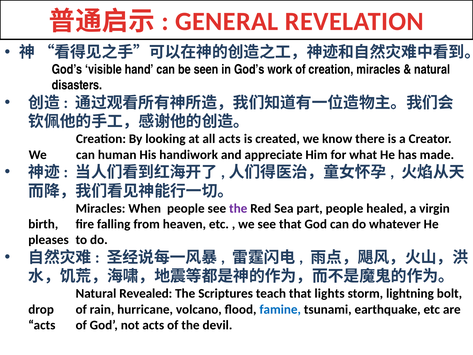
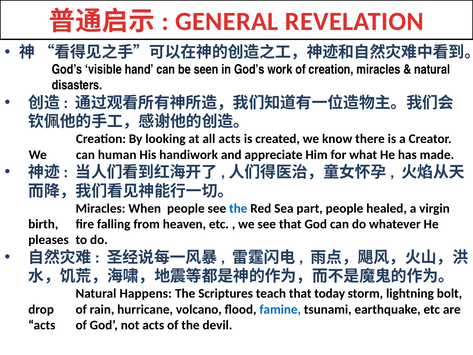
the at (238, 208) colour: purple -> blue
Revealed: Revealed -> Happens
lights: lights -> today
